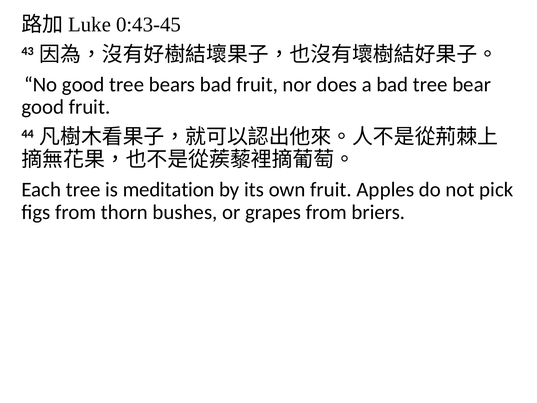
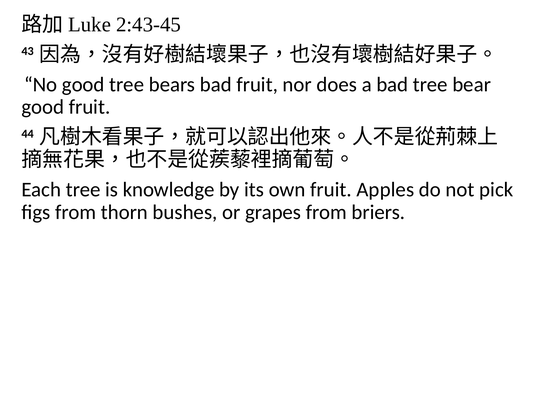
0:43-45: 0:43-45 -> 2:43-45
meditation: meditation -> knowledge
